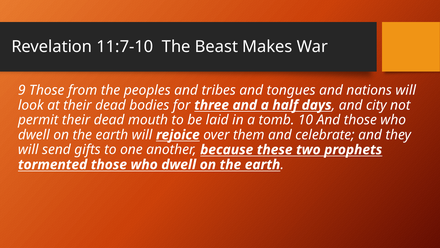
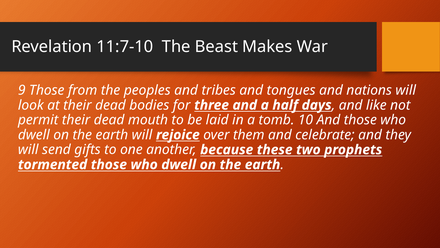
city: city -> like
